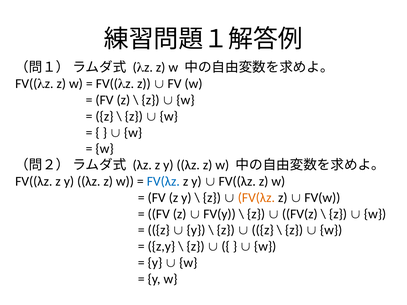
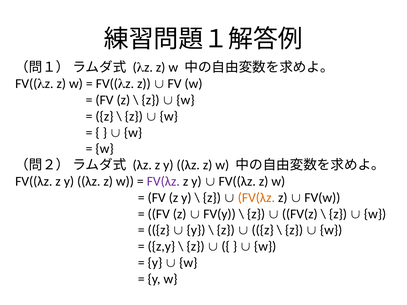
FV(λz at (163, 182) colour: blue -> purple
